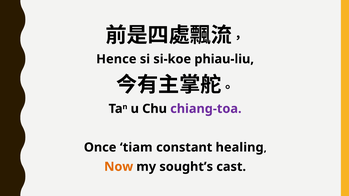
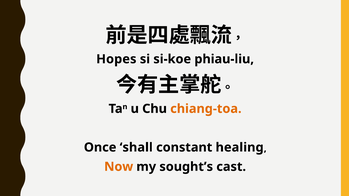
Hence: Hence -> Hopes
chiang-toa colour: purple -> orange
tiam: tiam -> shall
